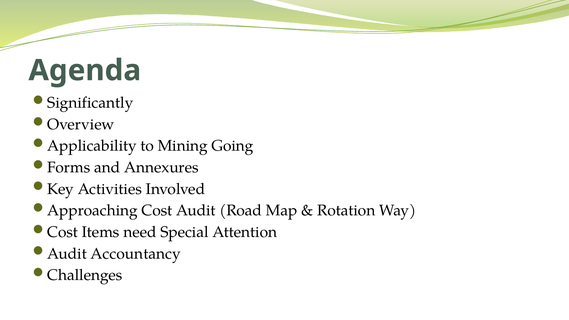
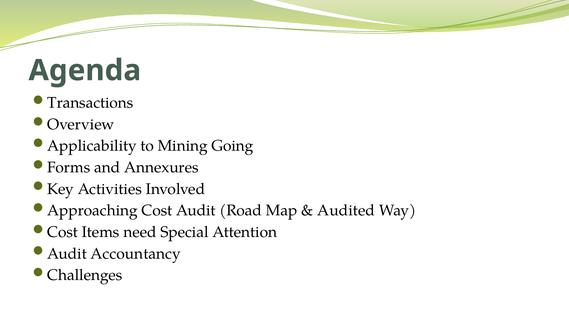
Significantly: Significantly -> Transactions
Rotation: Rotation -> Audited
